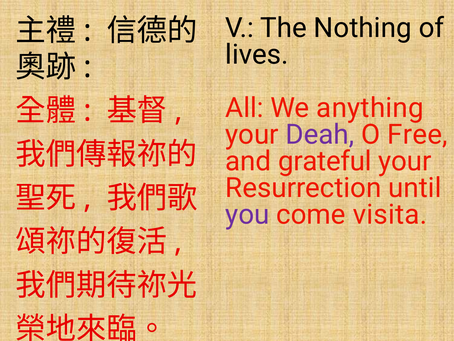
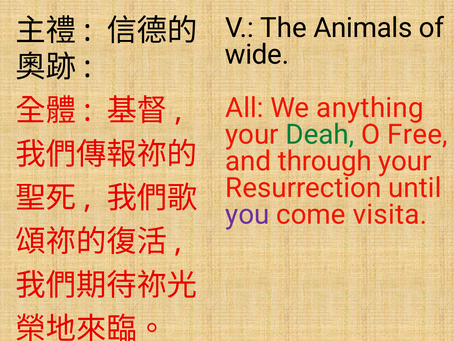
Nothing: Nothing -> Animals
lives: lives -> wide
Deah colour: purple -> green
grateful: grateful -> through
